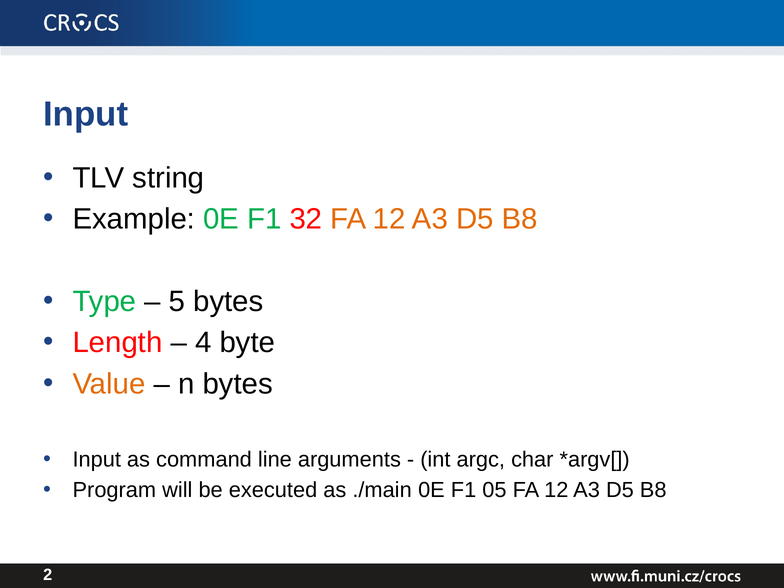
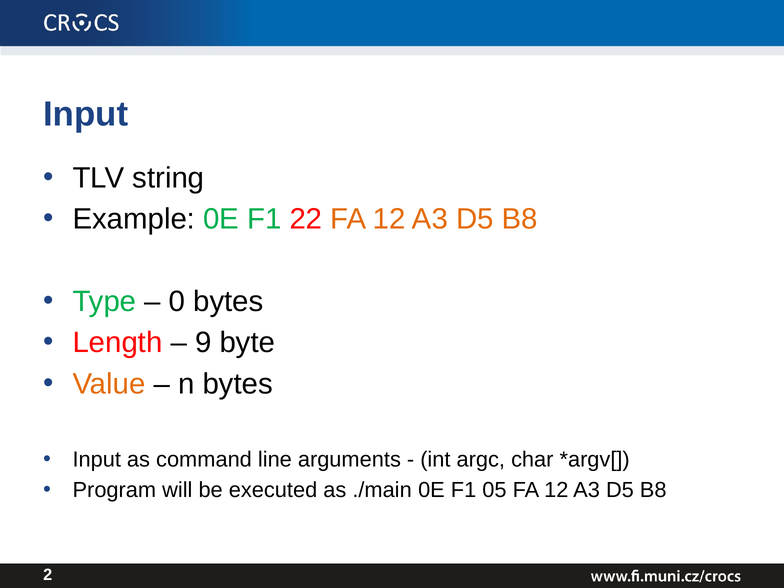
32: 32 -> 22
5: 5 -> 0
4: 4 -> 9
